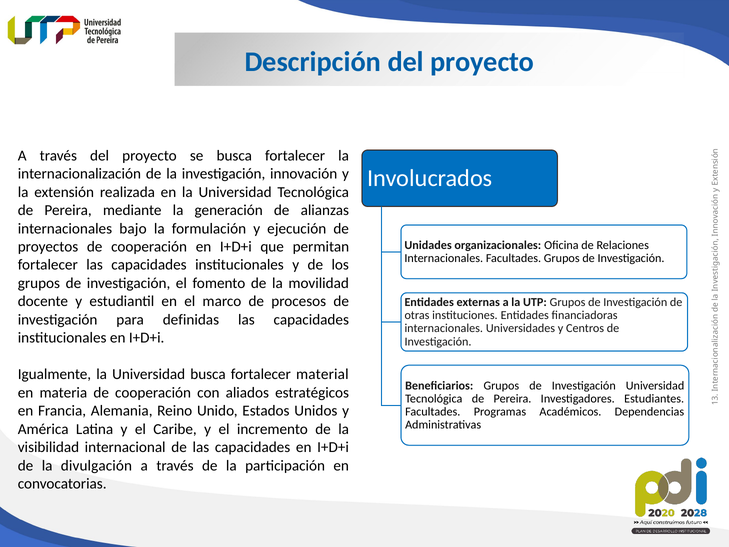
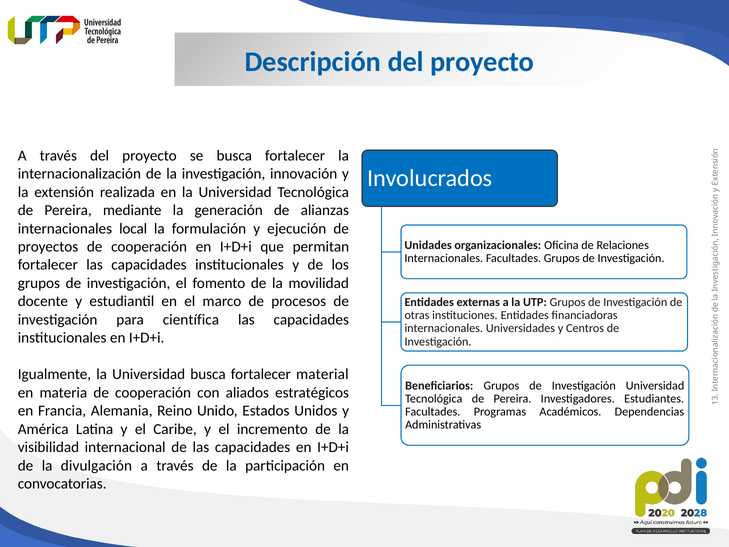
bajo: bajo -> local
definidas: definidas -> científica
